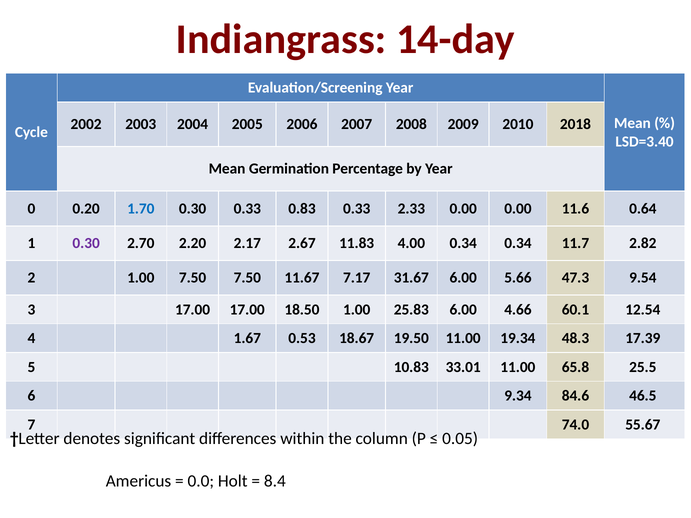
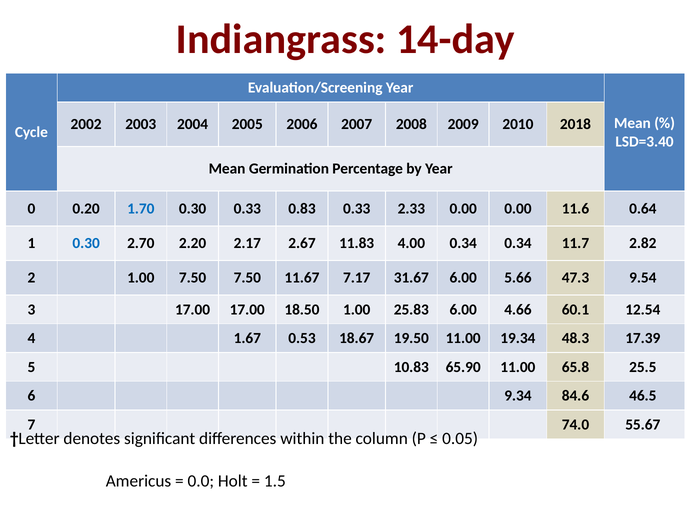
0.30 at (86, 244) colour: purple -> blue
33.01: 33.01 -> 65.90
8.4: 8.4 -> 1.5
